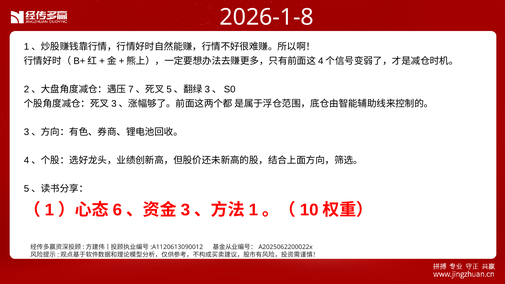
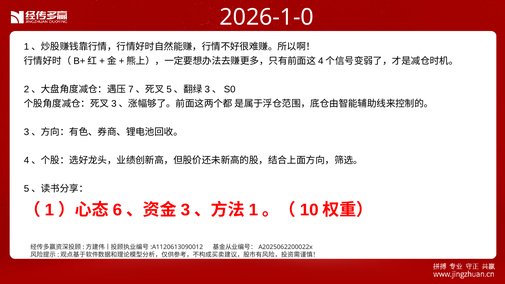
2026-1-8: 2026-1-8 -> 2026-1-0
